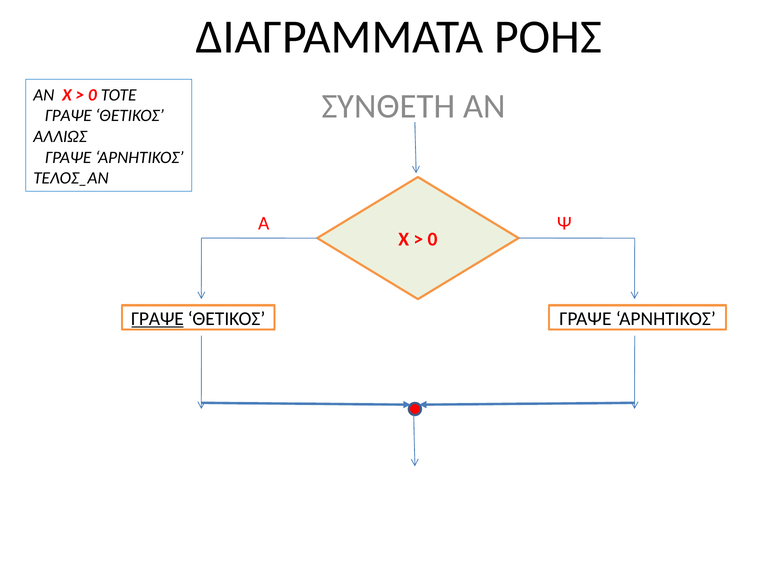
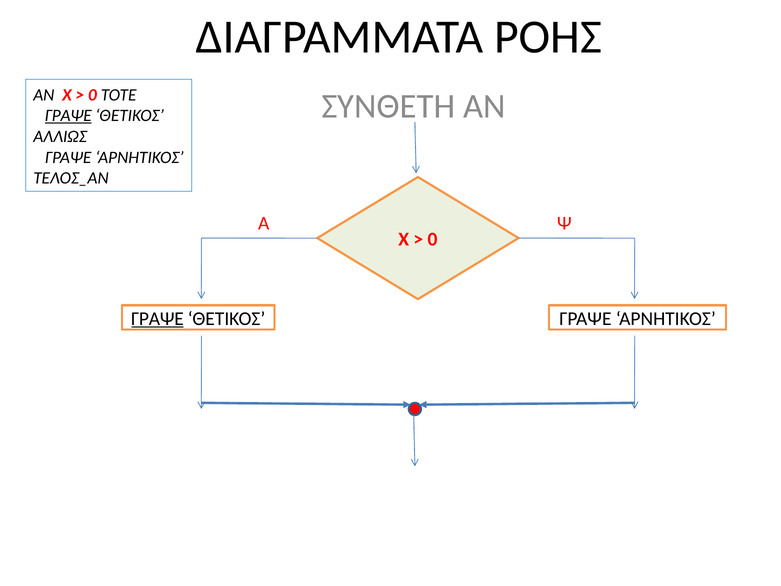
ΓΡΑΨΕ at (68, 116) underline: none -> present
